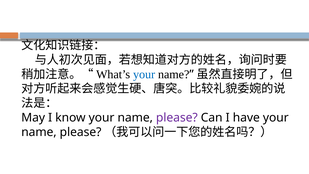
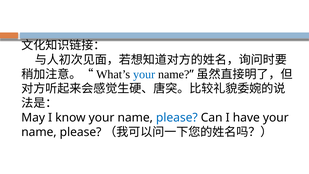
please at (177, 118) colour: purple -> blue
